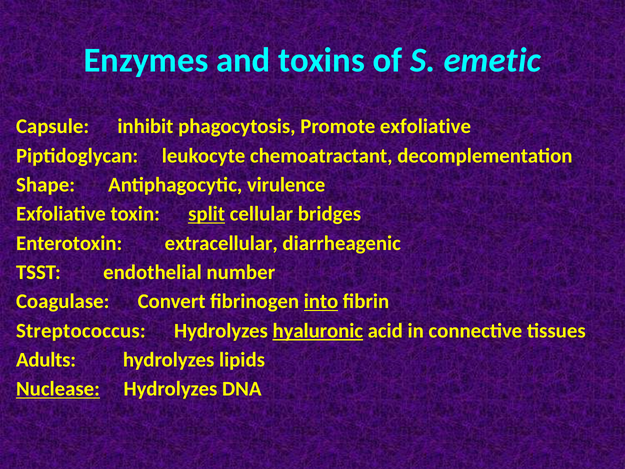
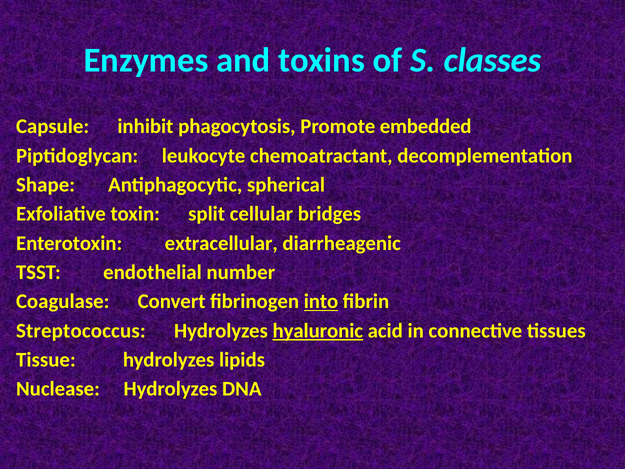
emetic: emetic -> classes
Promote exfoliative: exfoliative -> embedded
virulence: virulence -> spherical
split underline: present -> none
Adults: Adults -> Tissue
Nuclease underline: present -> none
